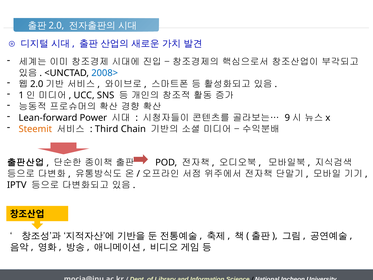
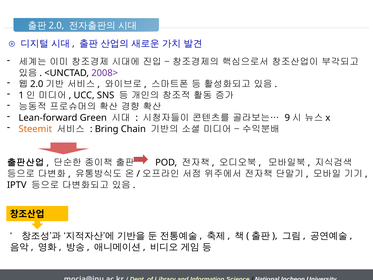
2008> colour: blue -> purple
Power: Power -> Green
Third: Third -> Bring
